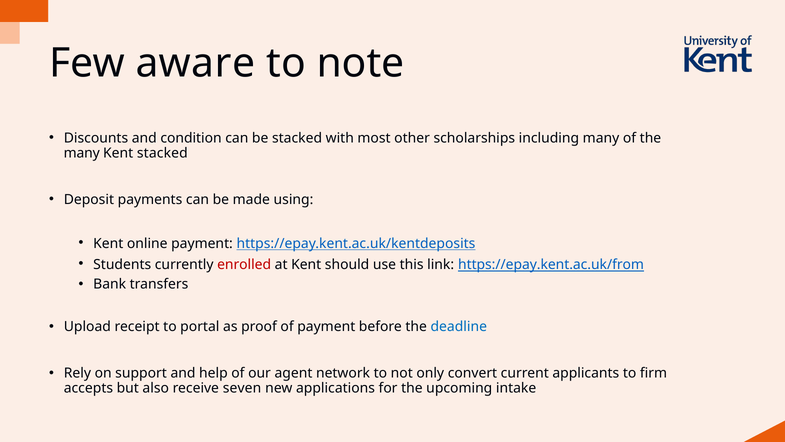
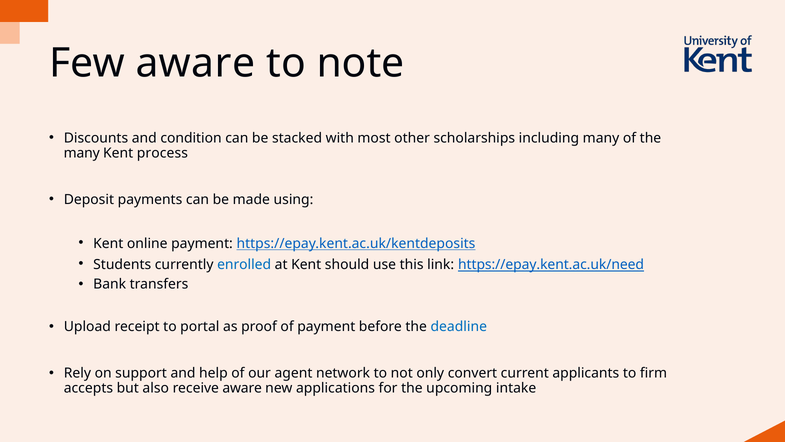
Kent stacked: stacked -> process
enrolled colour: red -> blue
https://epay.kent.ac.uk/from: https://epay.kent.ac.uk/from -> https://epay.kent.ac.uk/need
receive seven: seven -> aware
